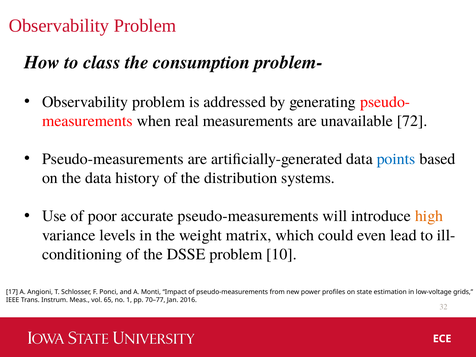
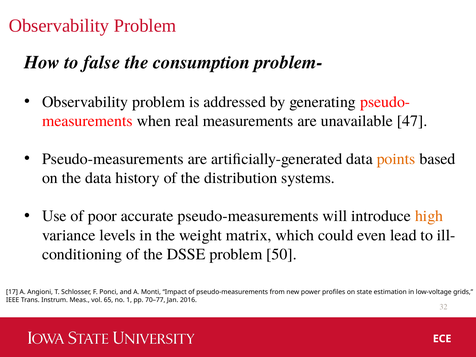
class: class -> false
72: 72 -> 47
points colour: blue -> orange
10: 10 -> 50
